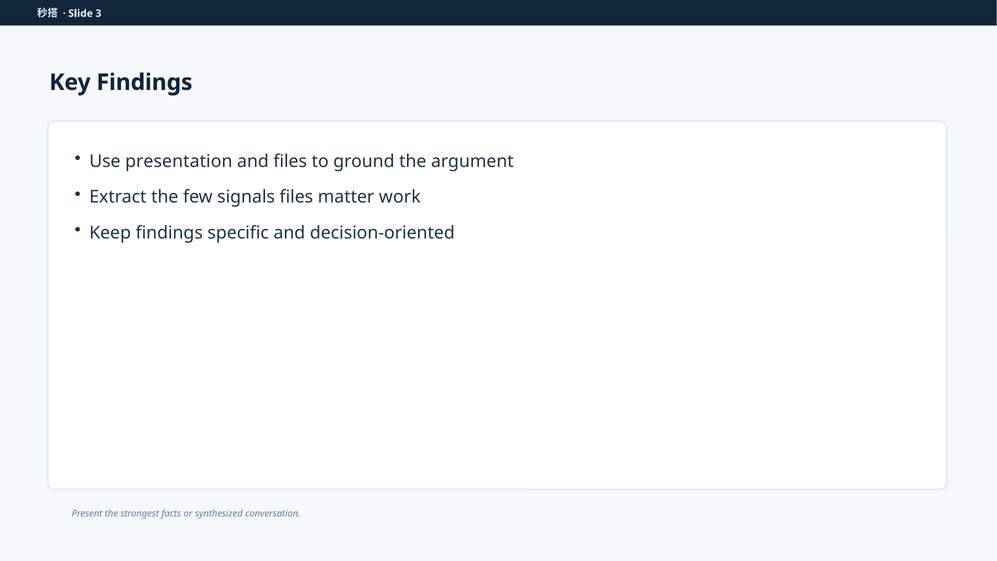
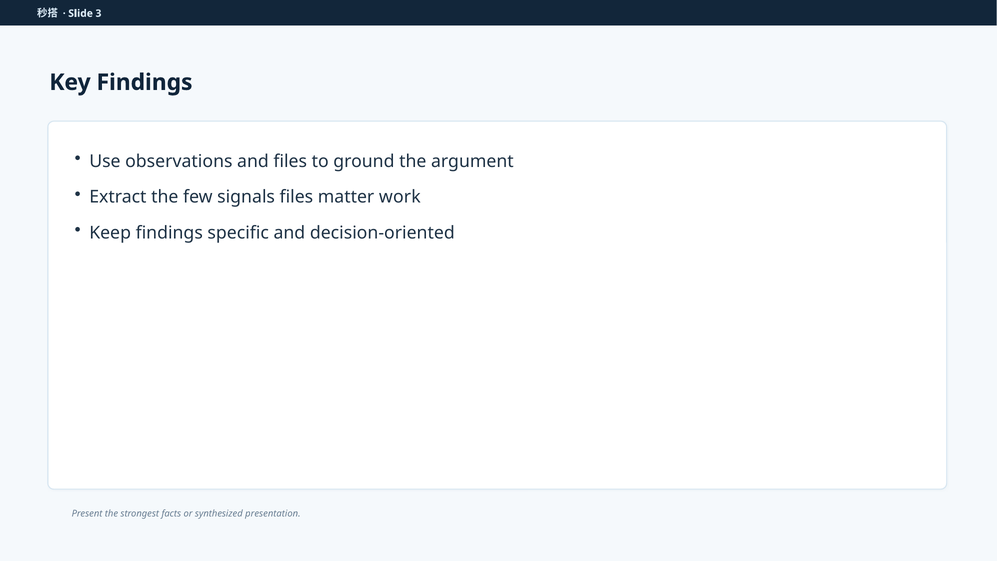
presentation: presentation -> observations
conversation: conversation -> presentation
